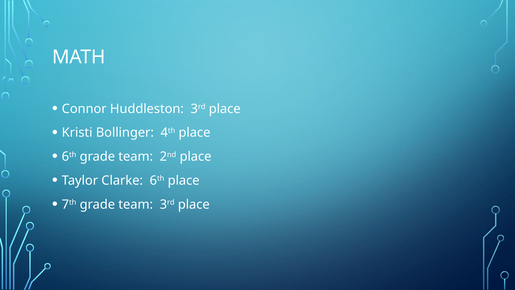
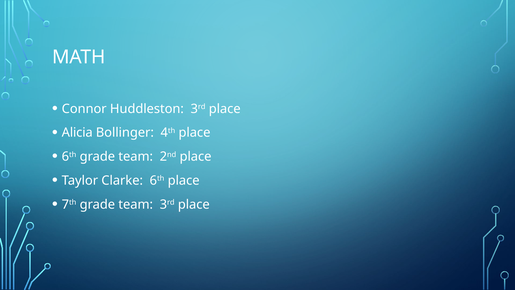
Kristi: Kristi -> Alicia
